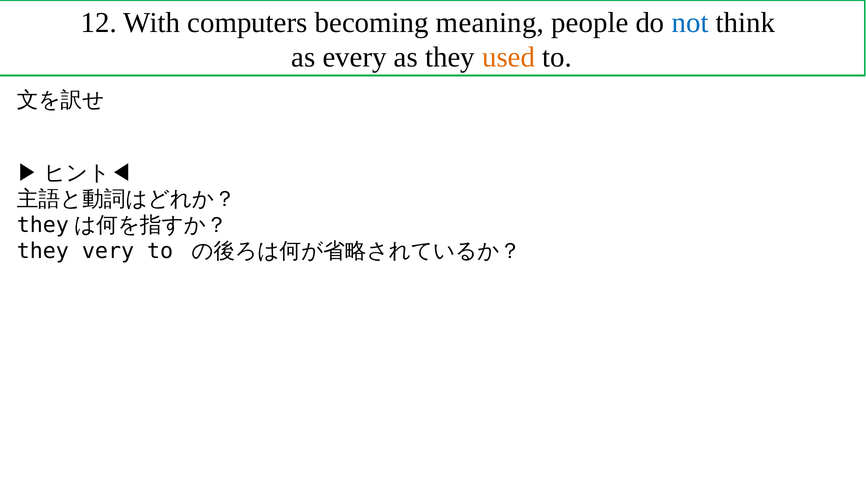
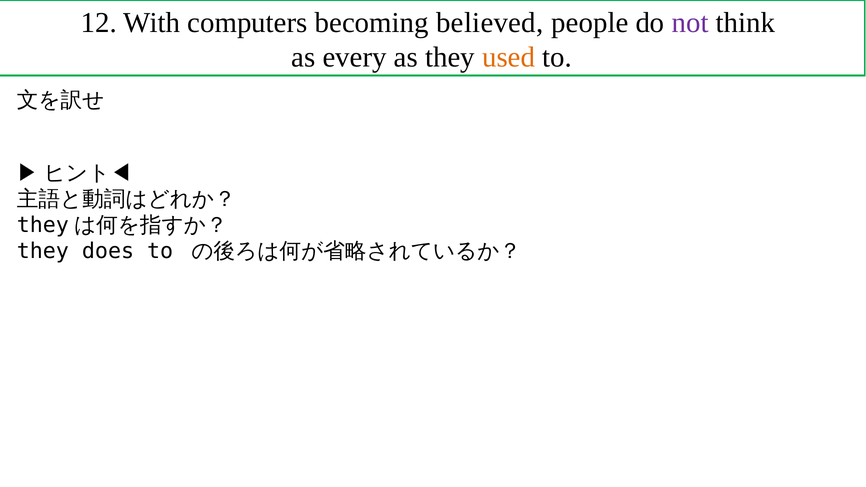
meaning: meaning -> believed
not colour: blue -> purple
very: very -> does
